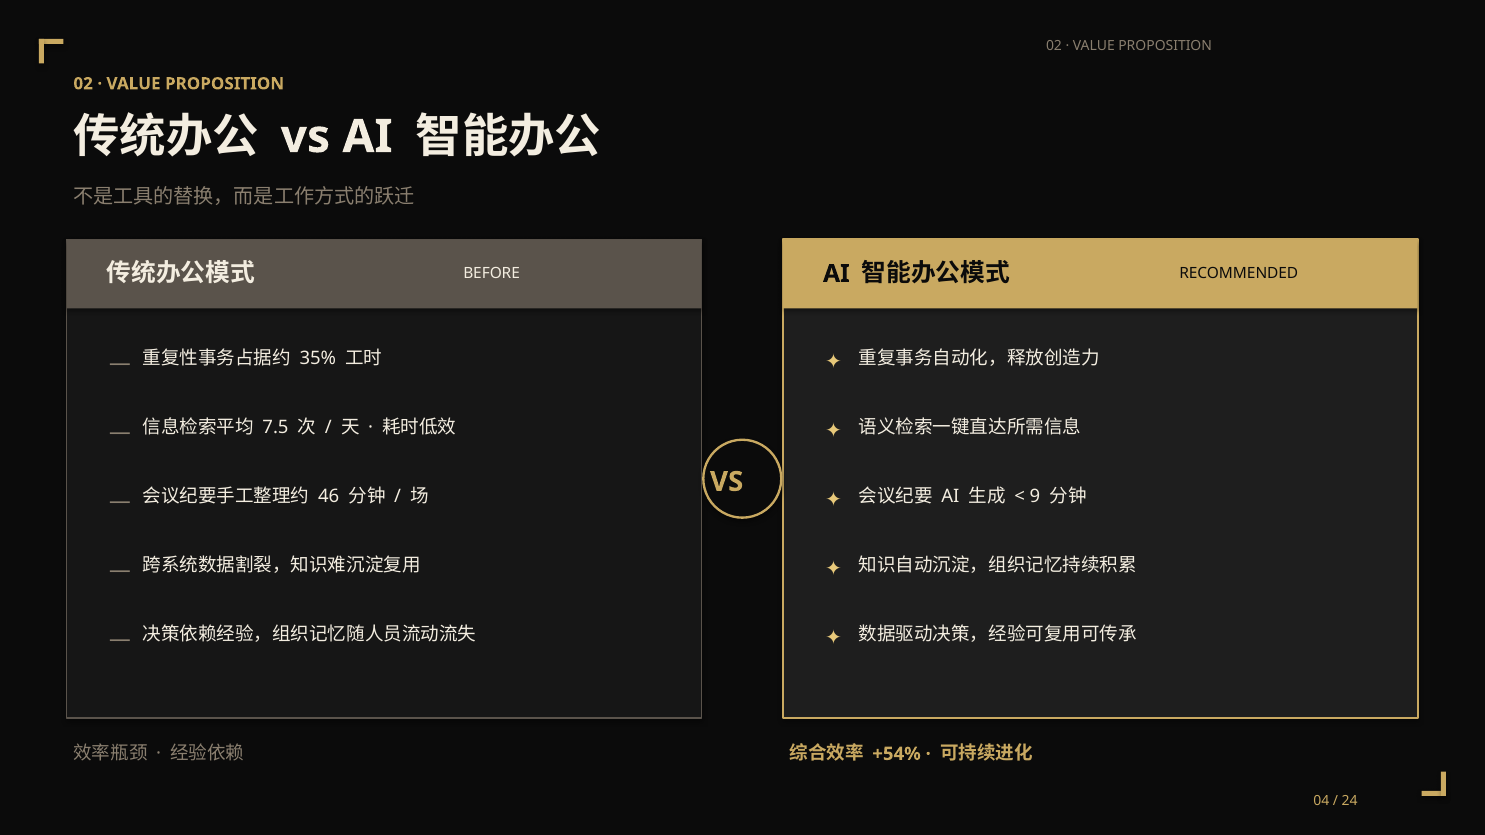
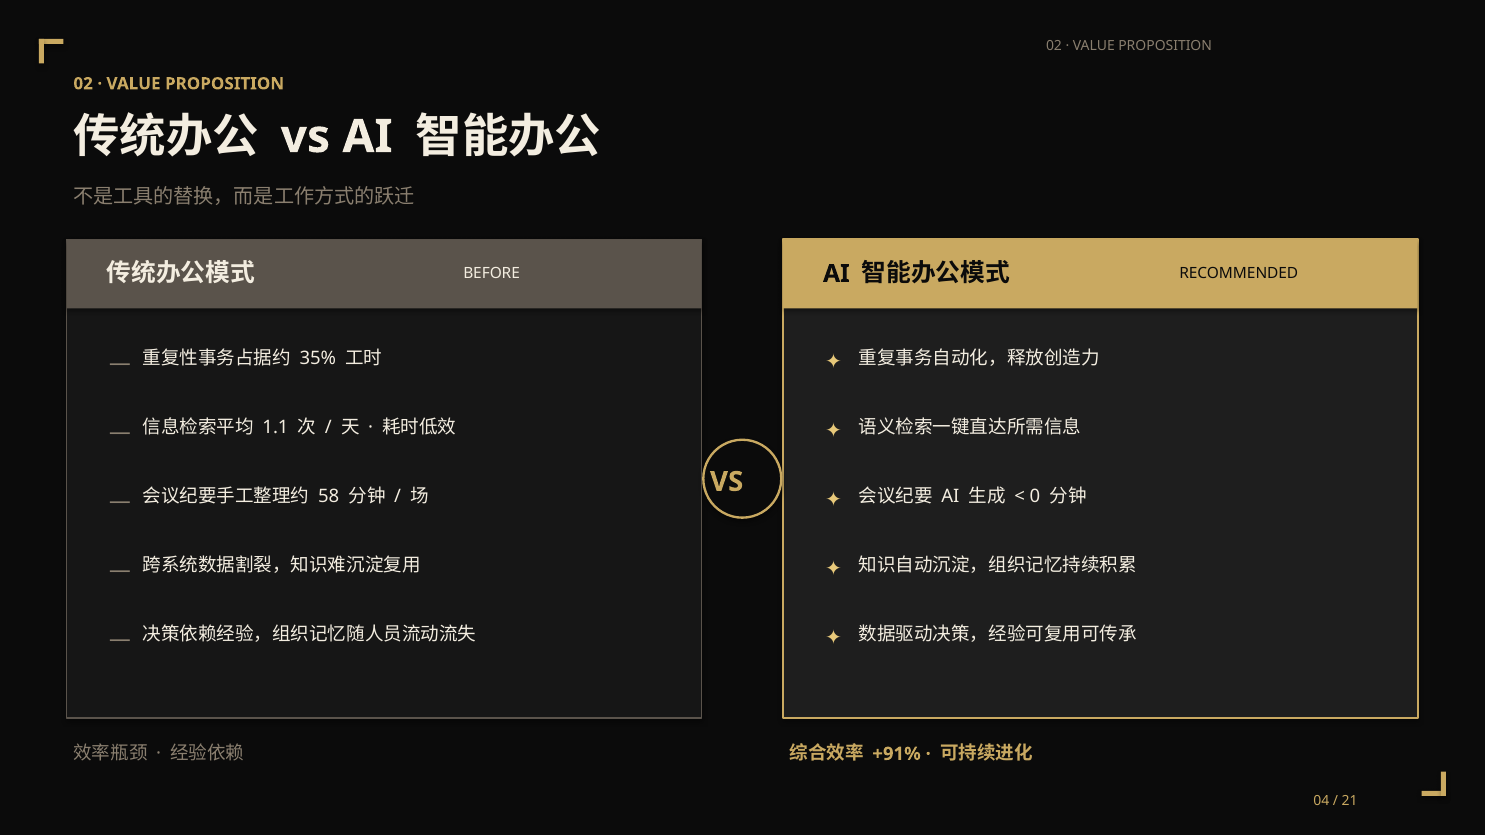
7.5: 7.5 -> 1.1
9: 9 -> 0
46: 46 -> 58
+54%: +54% -> +91%
24: 24 -> 21
